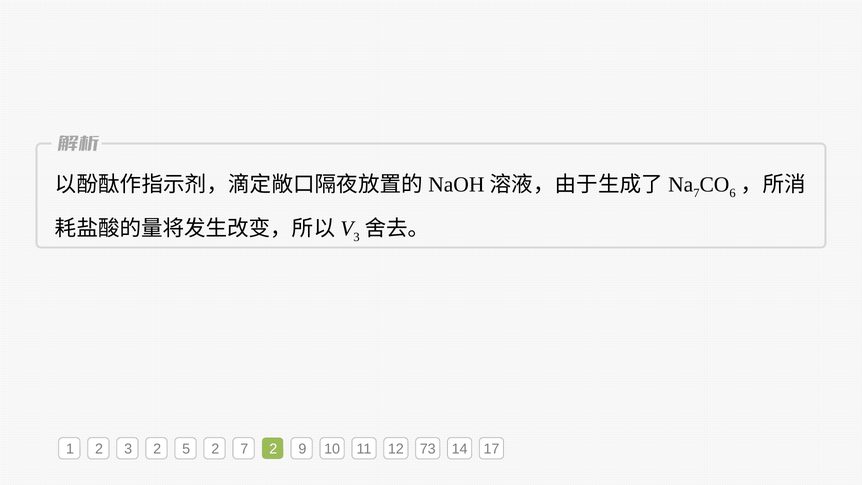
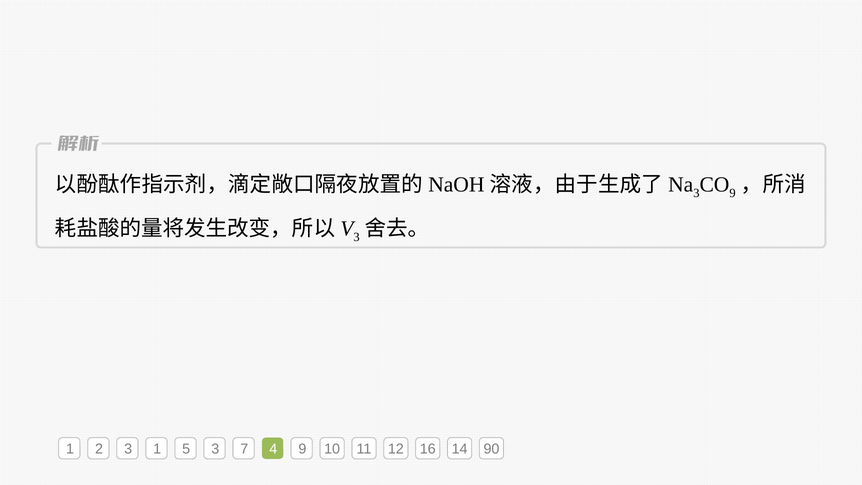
7 at (696, 193): 7 -> 3
6 at (733, 193): 6 -> 9
3 2: 2 -> 1
5 2: 2 -> 3
7 2: 2 -> 4
73: 73 -> 16
17: 17 -> 90
